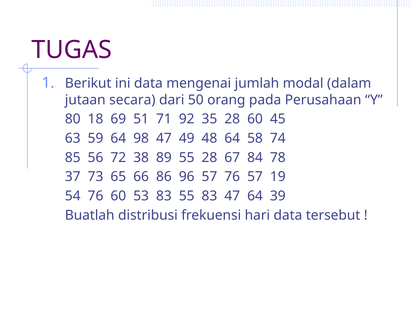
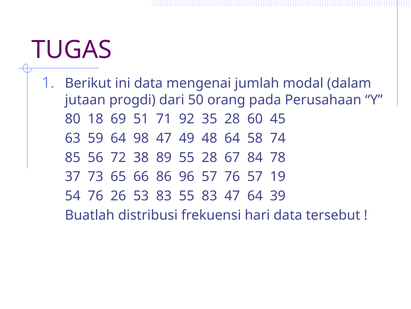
secara: secara -> progdi
76 60: 60 -> 26
